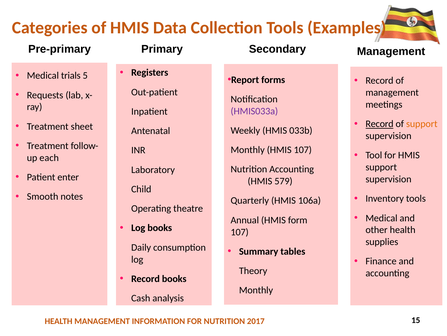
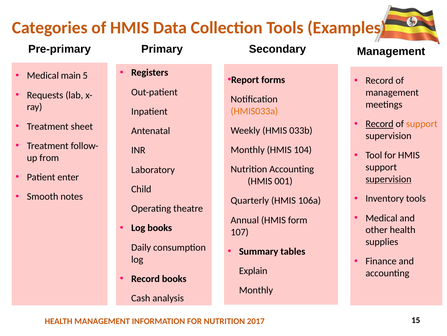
trials: trials -> main
HMIS033a colour: purple -> orange
HMIS 107: 107 -> 104
each: each -> from
supervision at (388, 179) underline: none -> present
579: 579 -> 001
Theory: Theory -> Explain
